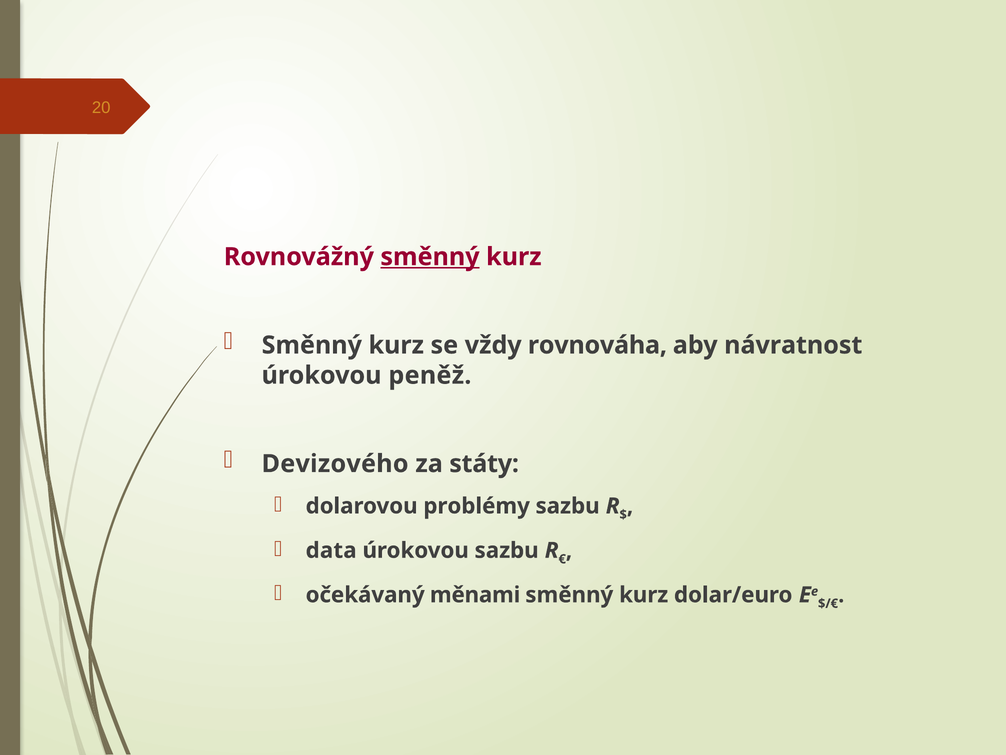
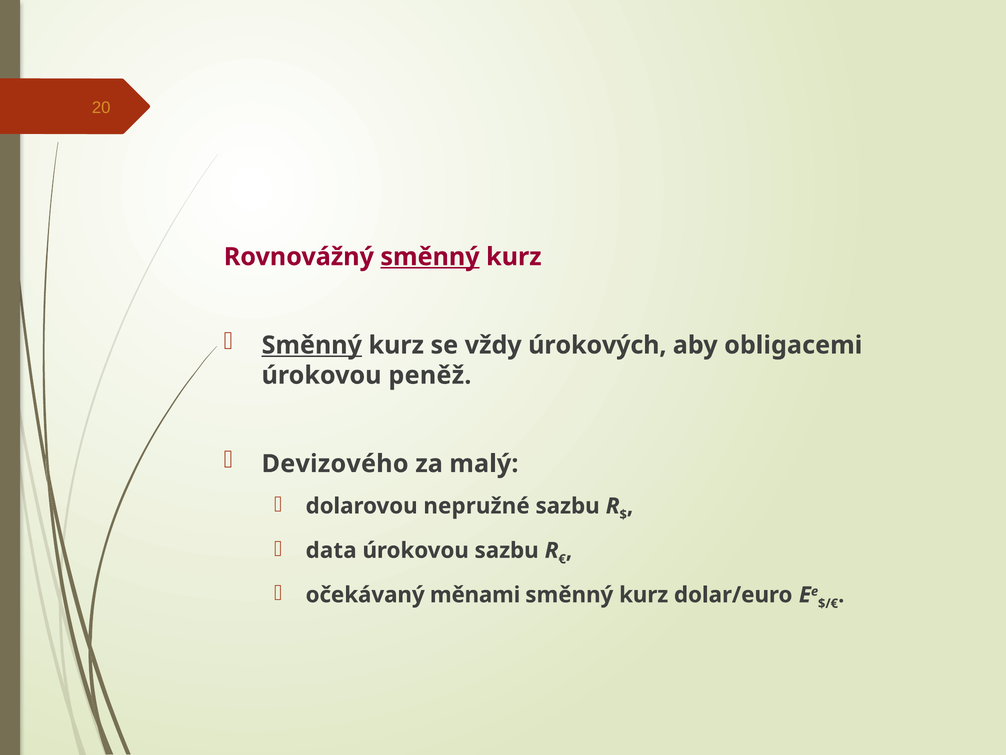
Směnný at (312, 345) underline: none -> present
rovnováha: rovnováha -> úrokových
návratnost: návratnost -> obligacemi
státy: státy -> malý
problémy: problémy -> nepružné
